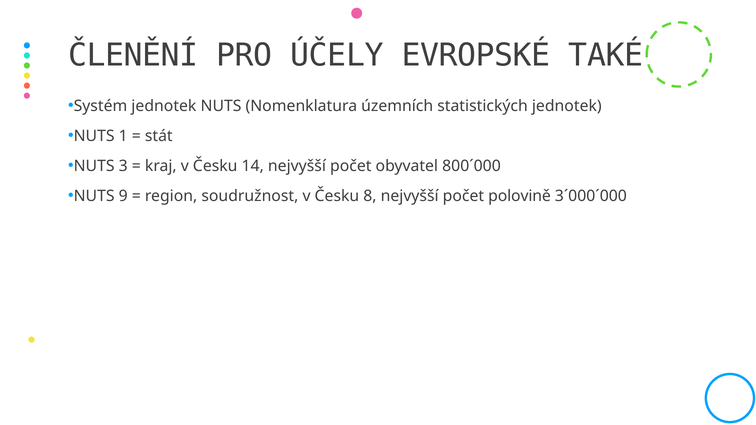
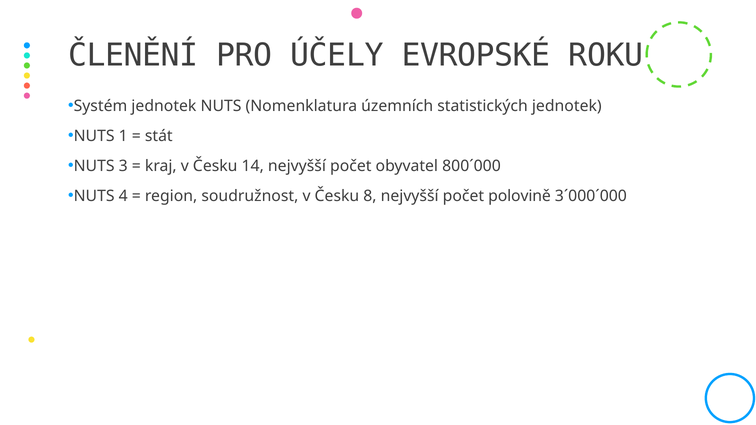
TAKÉ: TAKÉ -> ROKU
9: 9 -> 4
